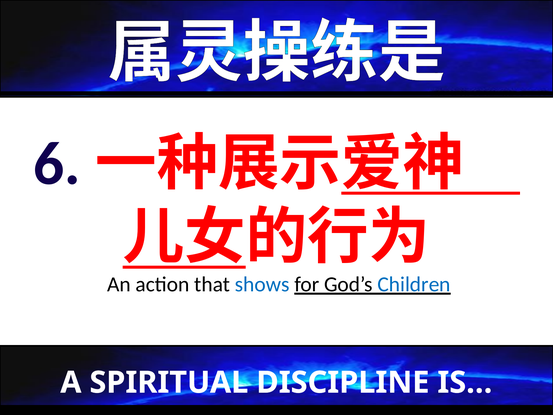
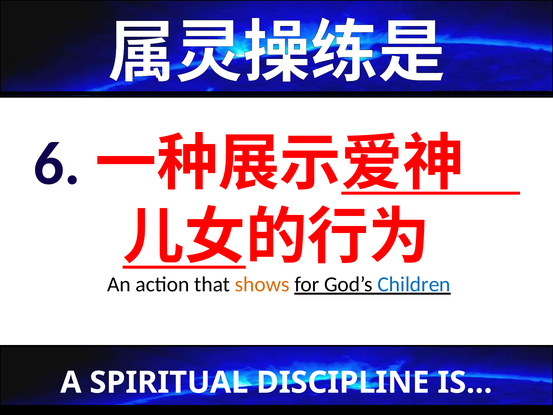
shows colour: blue -> orange
